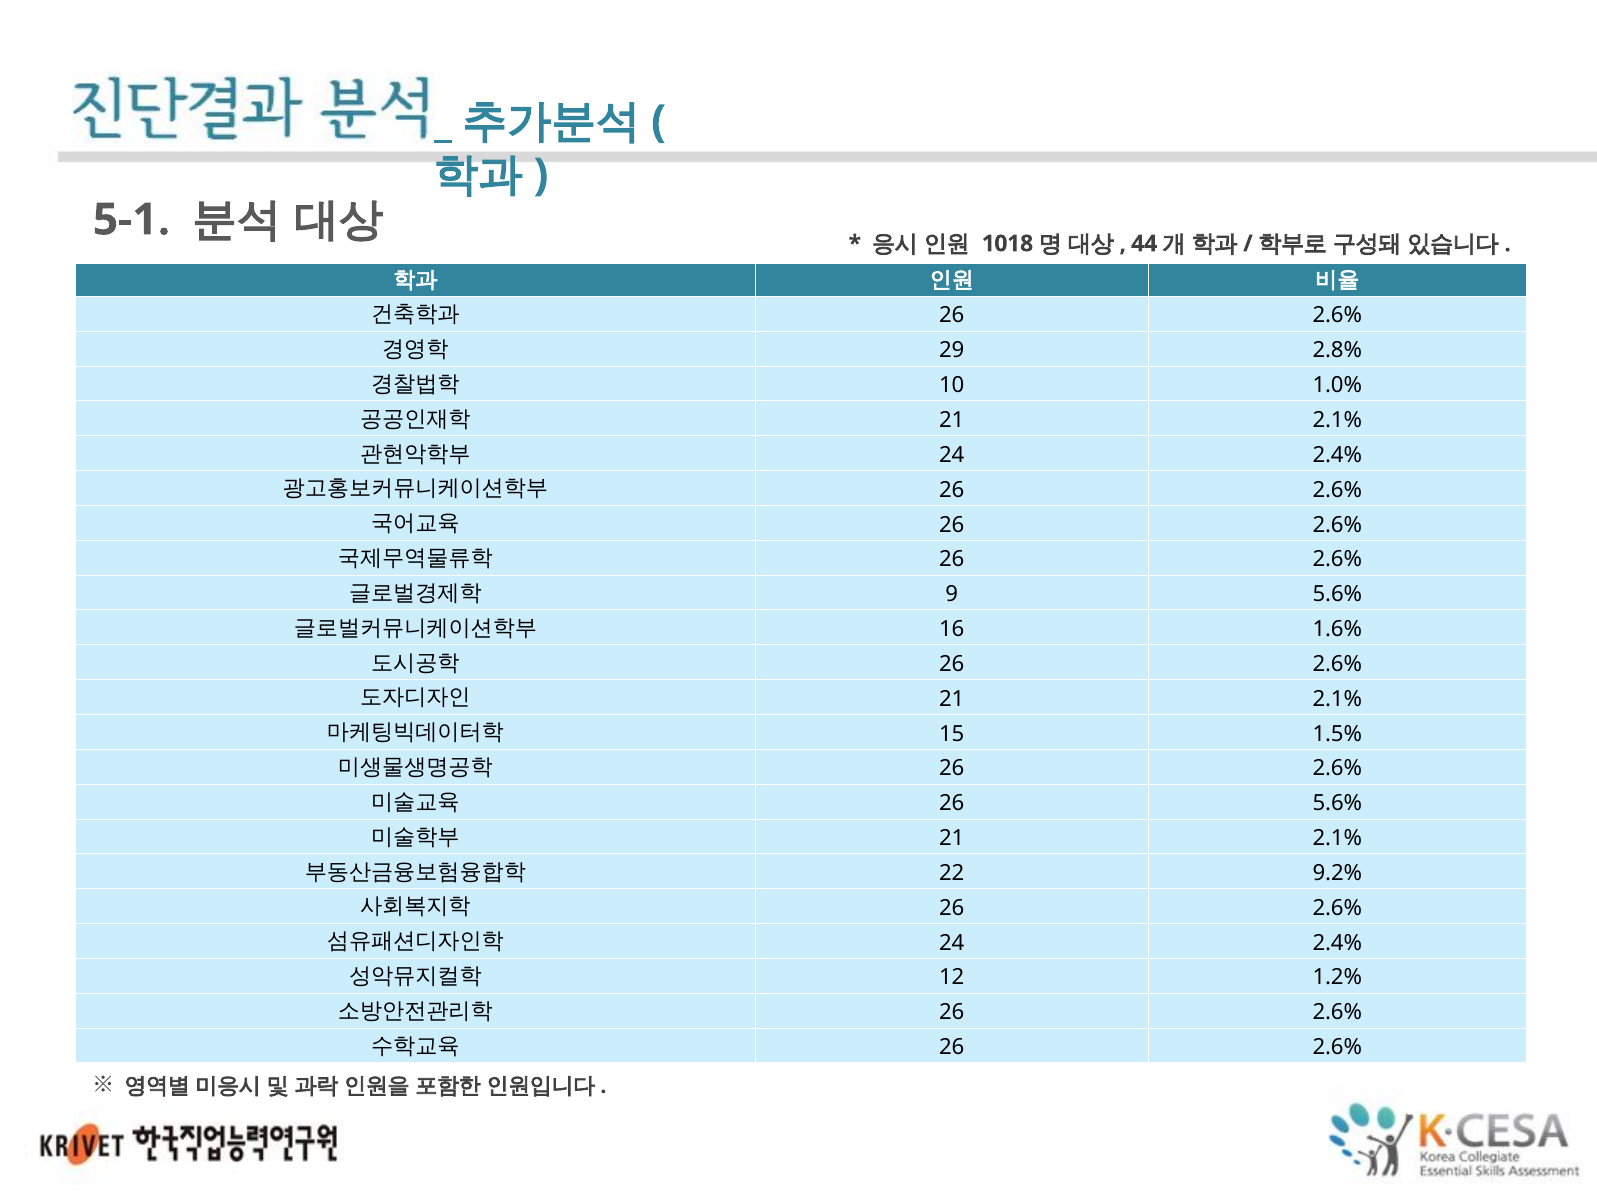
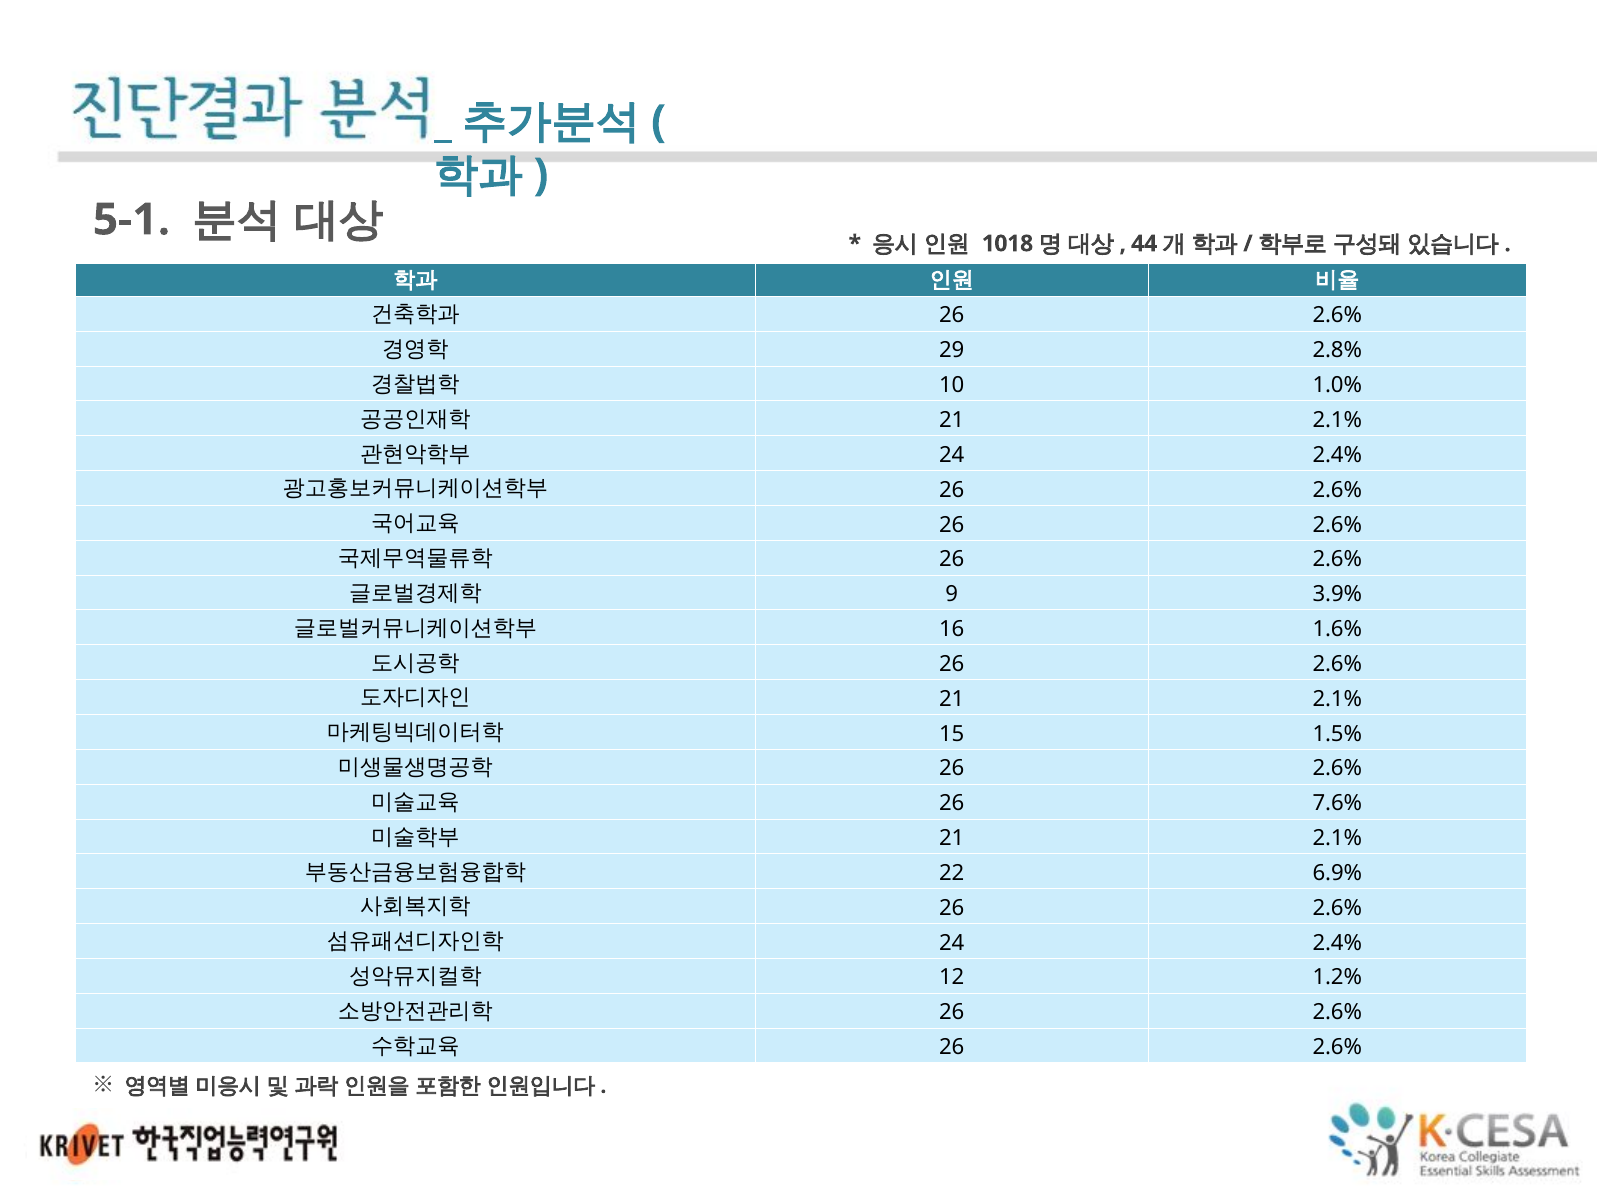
9 5.6%: 5.6% -> 3.9%
26 5.6%: 5.6% -> 7.6%
9.2%: 9.2% -> 6.9%
